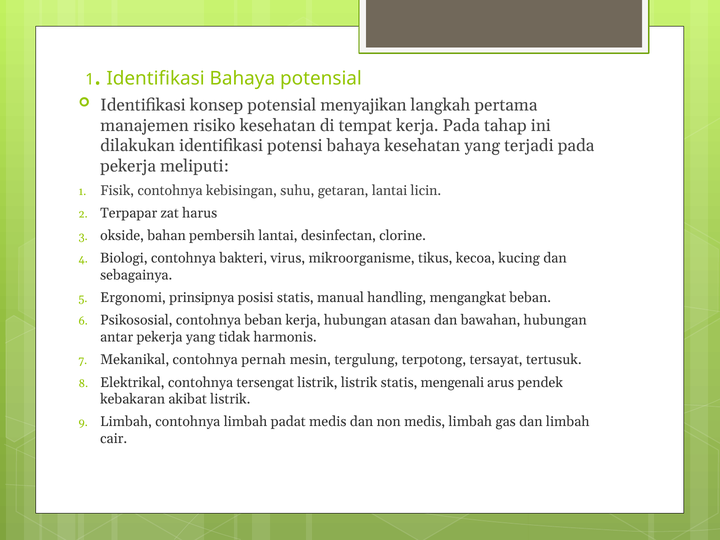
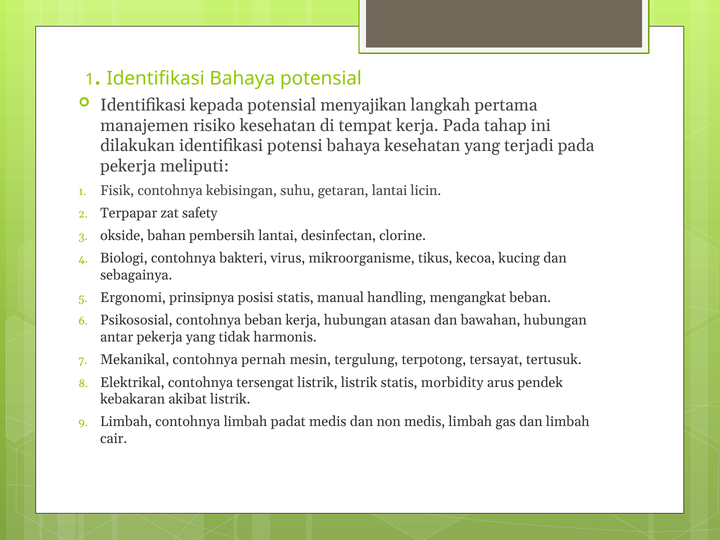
konsep: konsep -> kepada
harus: harus -> safety
mengenali: mengenali -> morbidity
